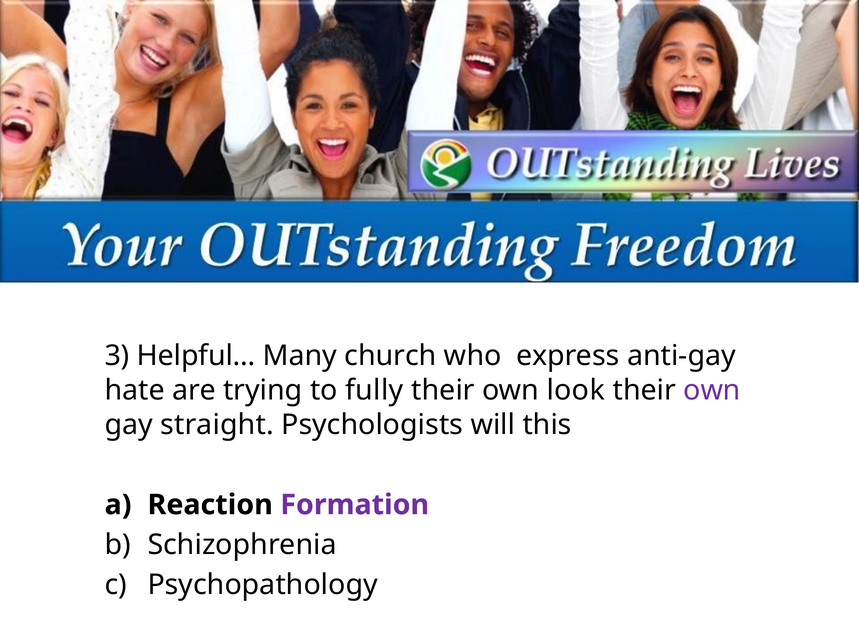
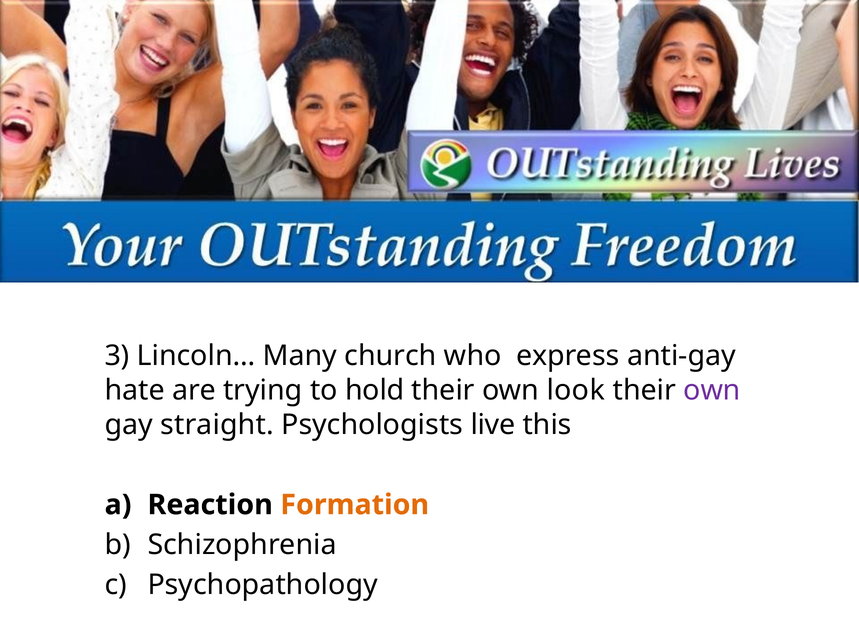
Helpful…: Helpful… -> Lincoln…
fully: fully -> hold
will: will -> live
Formation colour: purple -> orange
